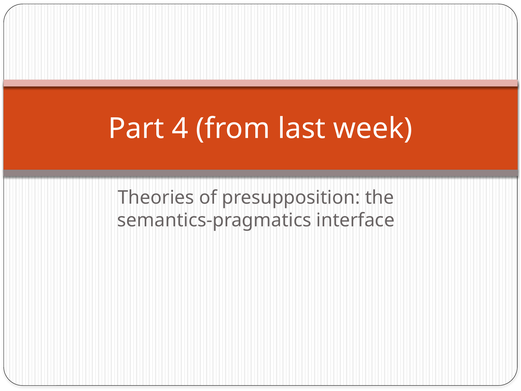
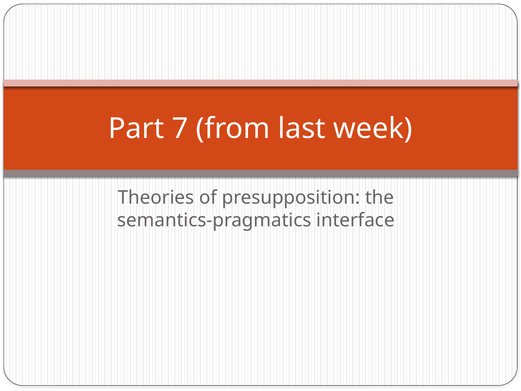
4: 4 -> 7
